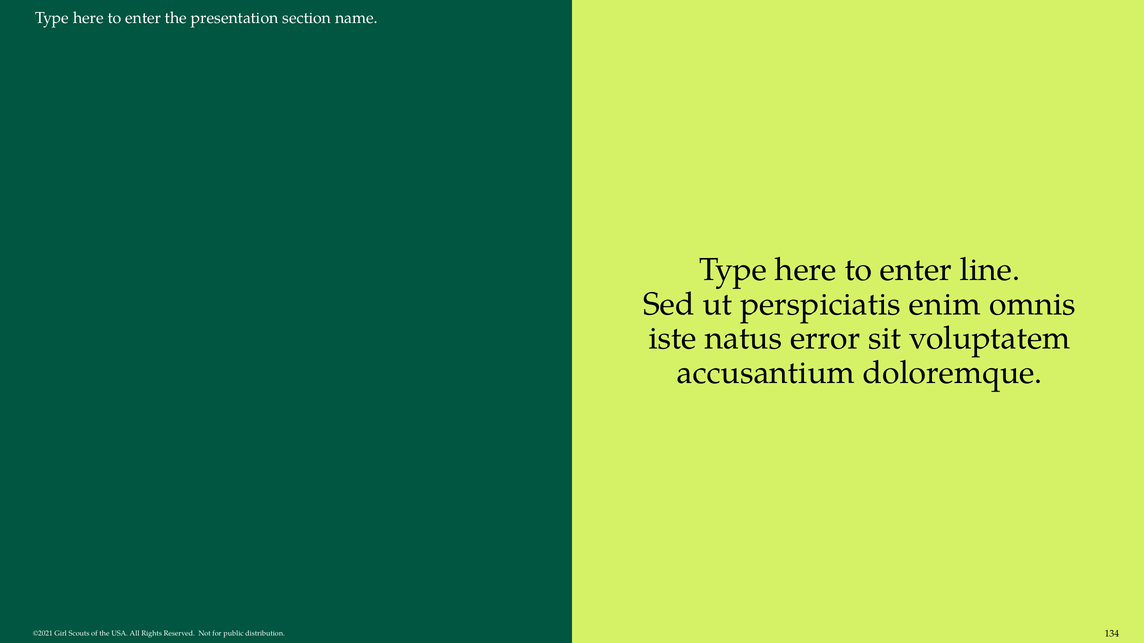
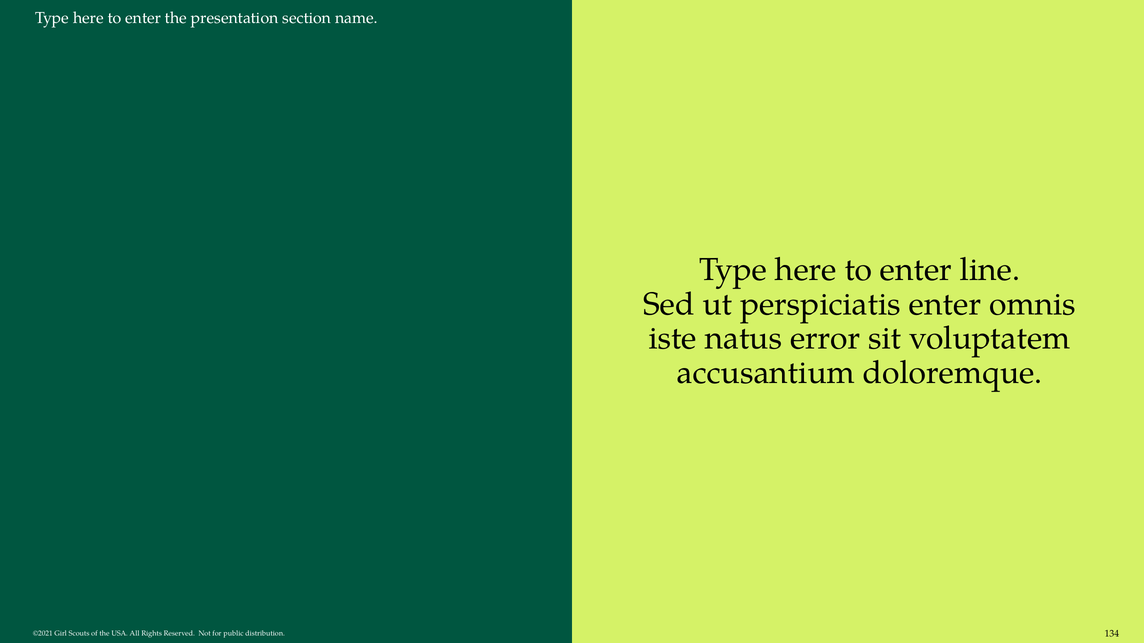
perspiciatis enim: enim -> enter
